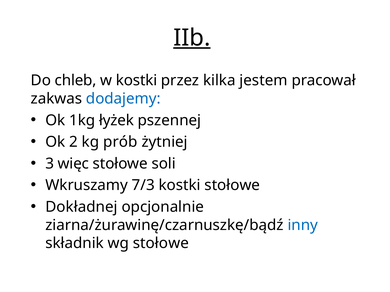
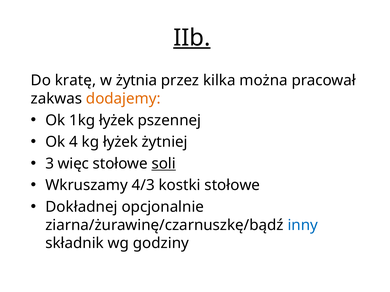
chleb: chleb -> kratę
w kostki: kostki -> żytnia
jestem: jestem -> można
dodajemy colour: blue -> orange
2: 2 -> 4
kg prób: prób -> łyżek
soli underline: none -> present
7/3: 7/3 -> 4/3
wg stołowe: stołowe -> godziny
